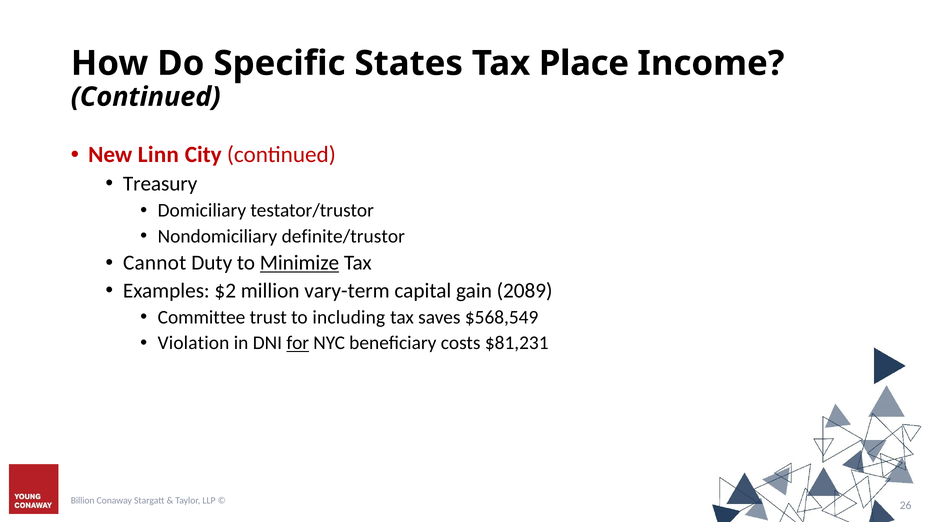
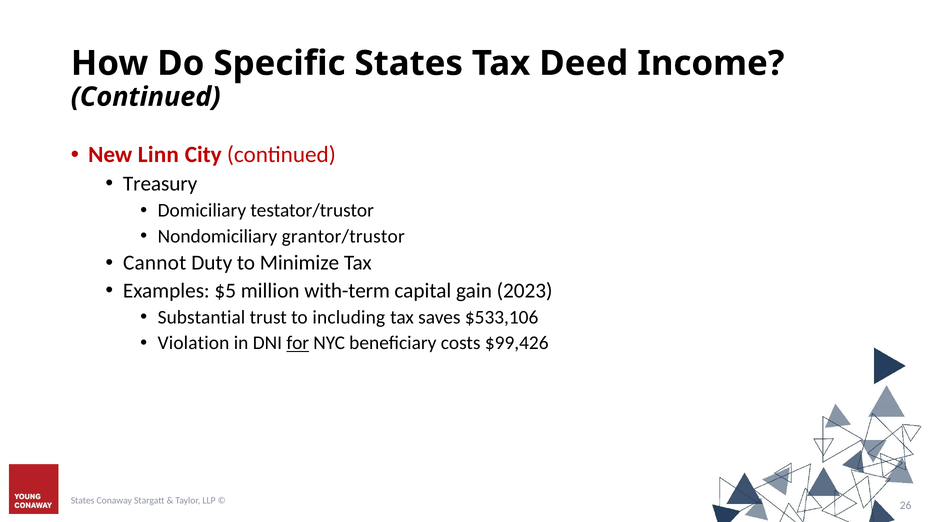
Place: Place -> Deed
definite/trustor: definite/trustor -> grantor/trustor
Minimize underline: present -> none
$2: $2 -> $5
vary-term: vary-term -> with-term
2089: 2089 -> 2023
Committee: Committee -> Substantial
$568,549: $568,549 -> $533,106
$81,231: $81,231 -> $99,426
Billion at (83, 501): Billion -> States
